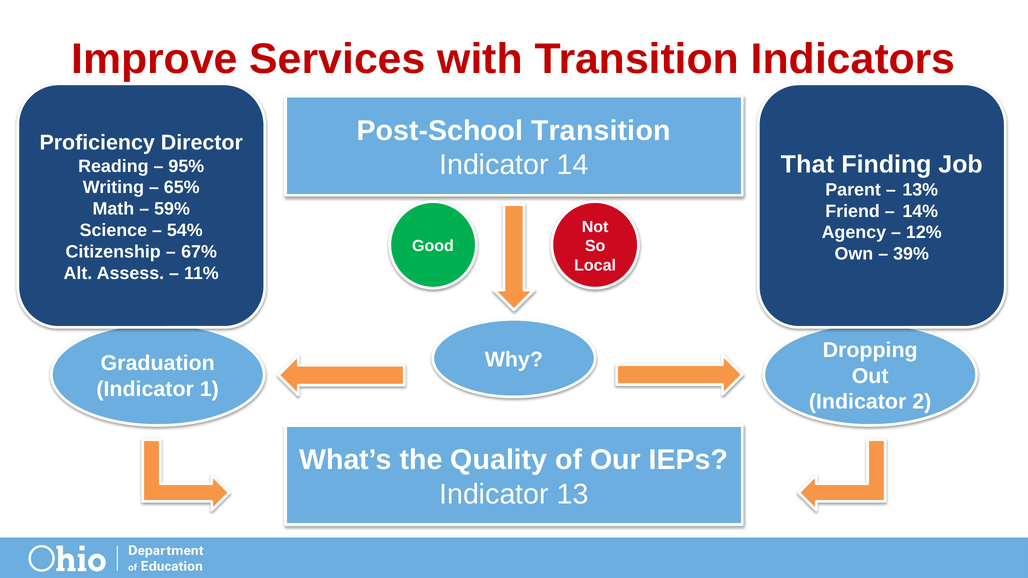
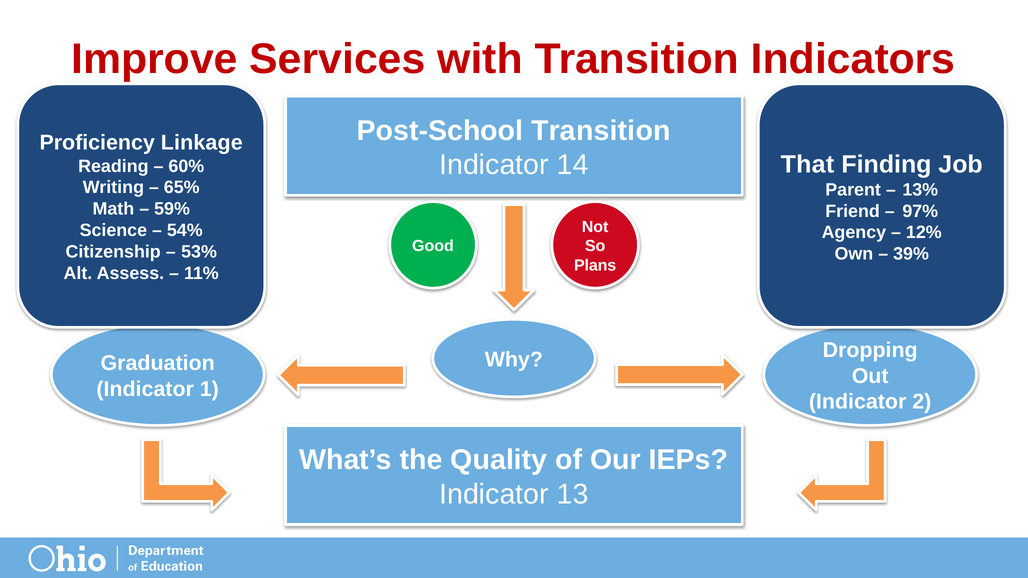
Director: Director -> Linkage
95%: 95% -> 60%
14%: 14% -> 97%
67%: 67% -> 53%
Local: Local -> Plans
